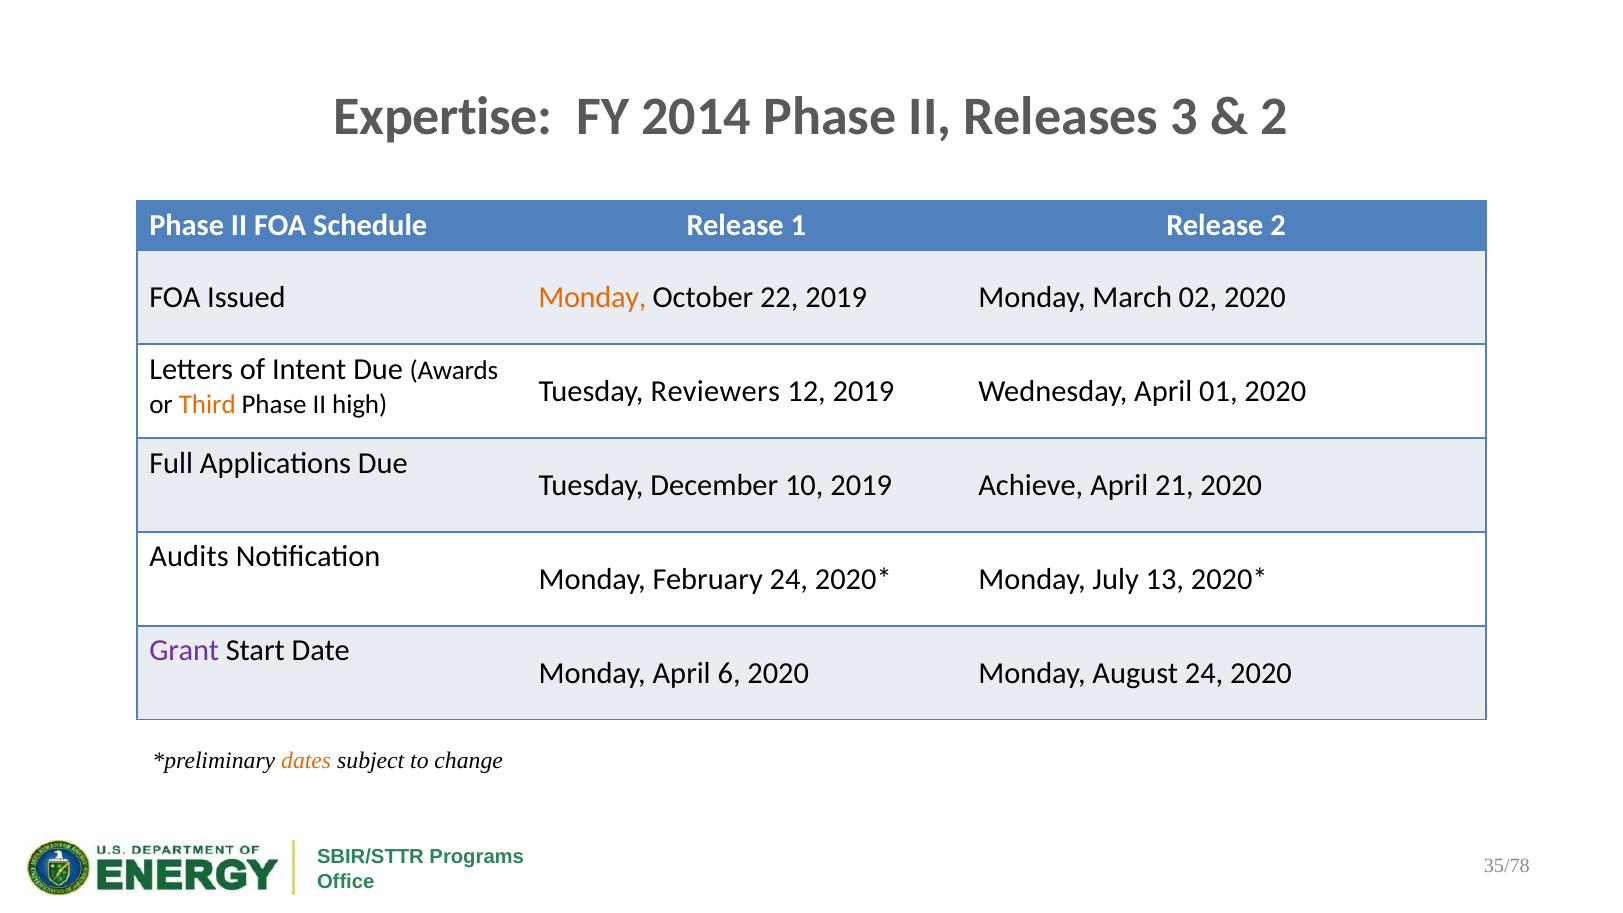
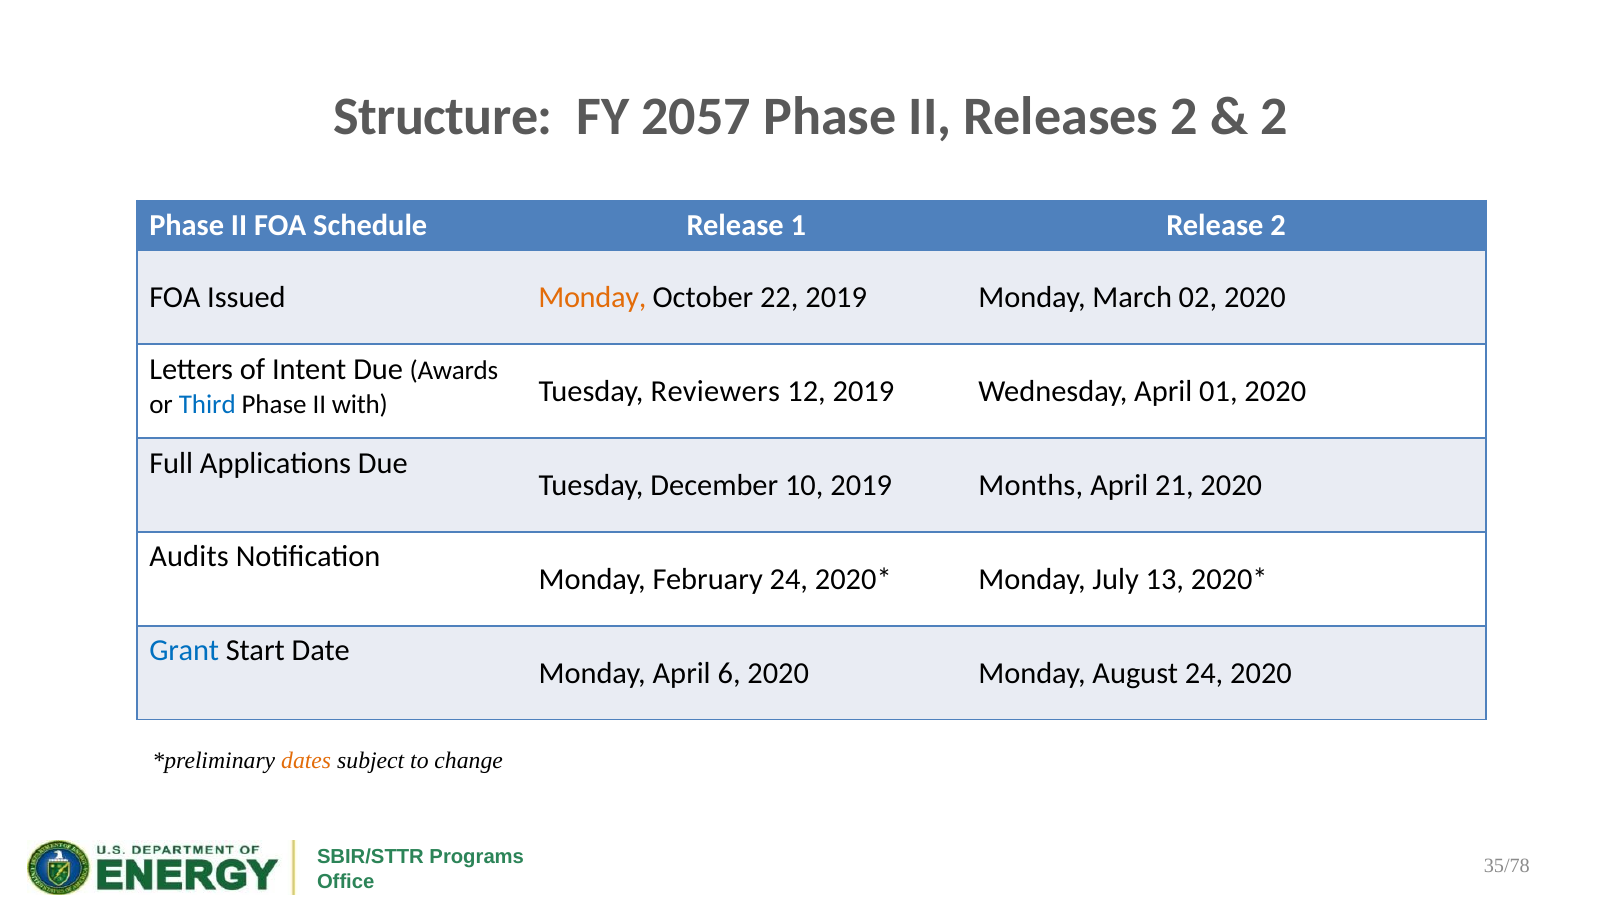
Expertise: Expertise -> Structure
2014: 2014 -> 2057
Releases 3: 3 -> 2
Third colour: orange -> blue
high: high -> with
Achieve: Achieve -> Months
Grant colour: purple -> blue
